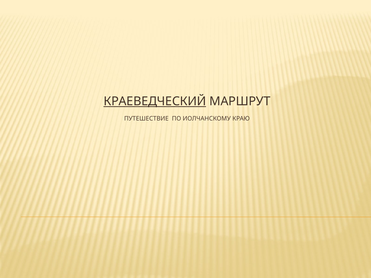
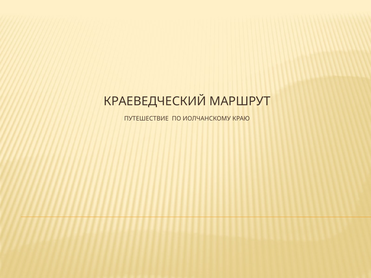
КРАЕВЕДЧЕСКИЙ underline: present -> none
